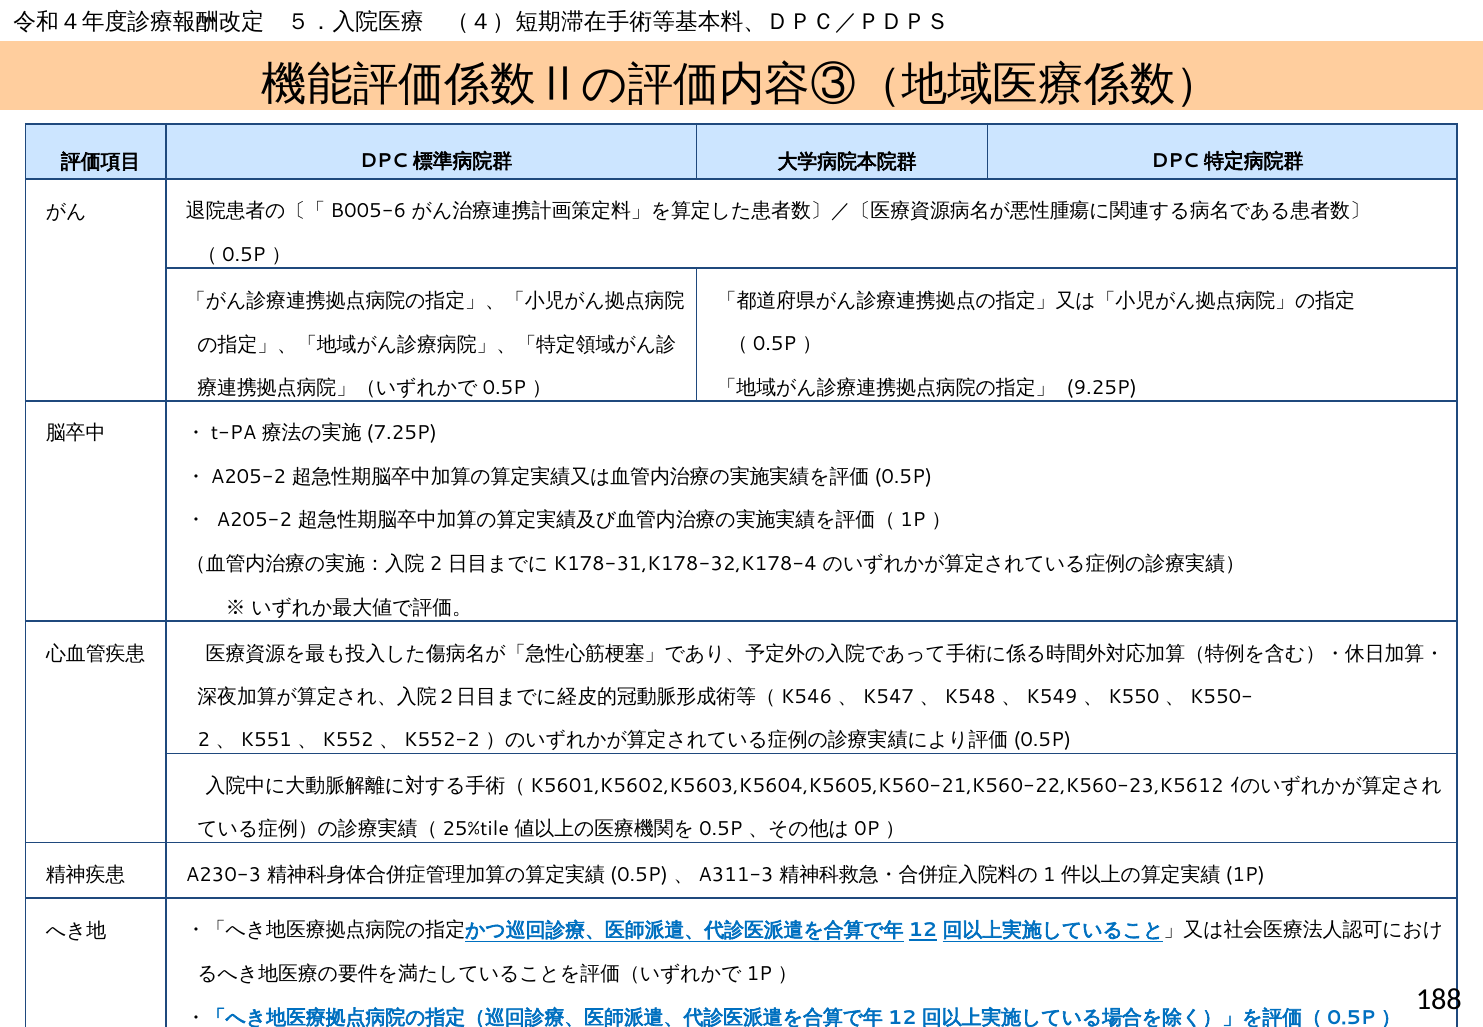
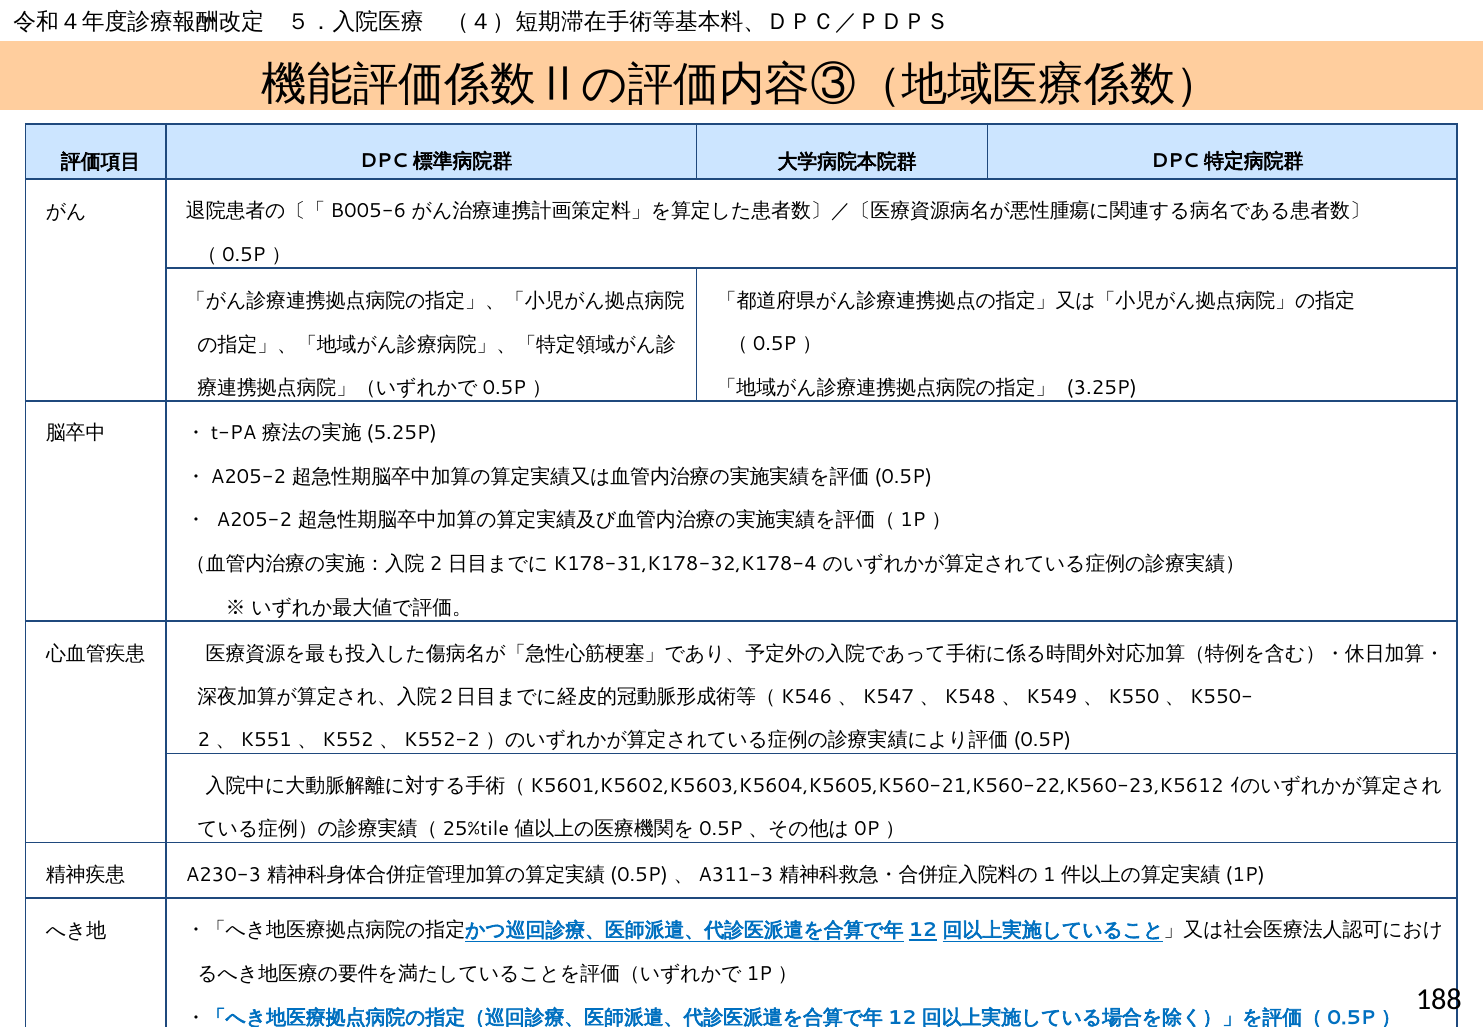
9.25P: 9.25P -> 3.25P
7.25P: 7.25P -> 5.25P
